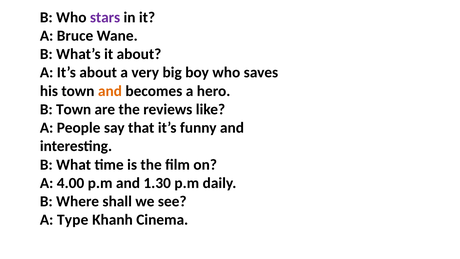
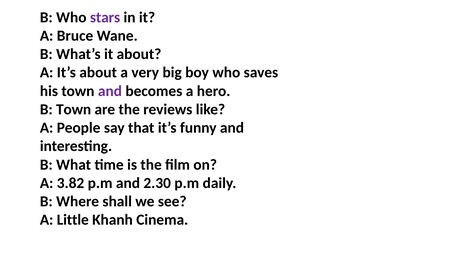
and at (110, 91) colour: orange -> purple
4.00: 4.00 -> 3.82
1.30: 1.30 -> 2.30
Type: Type -> Little
